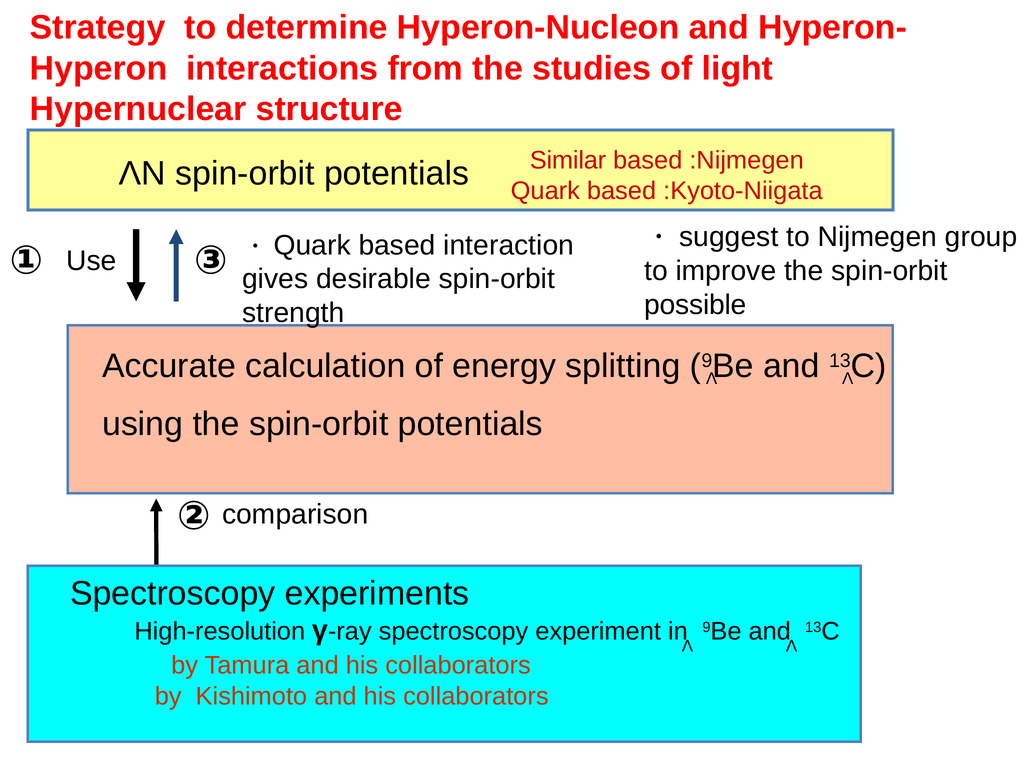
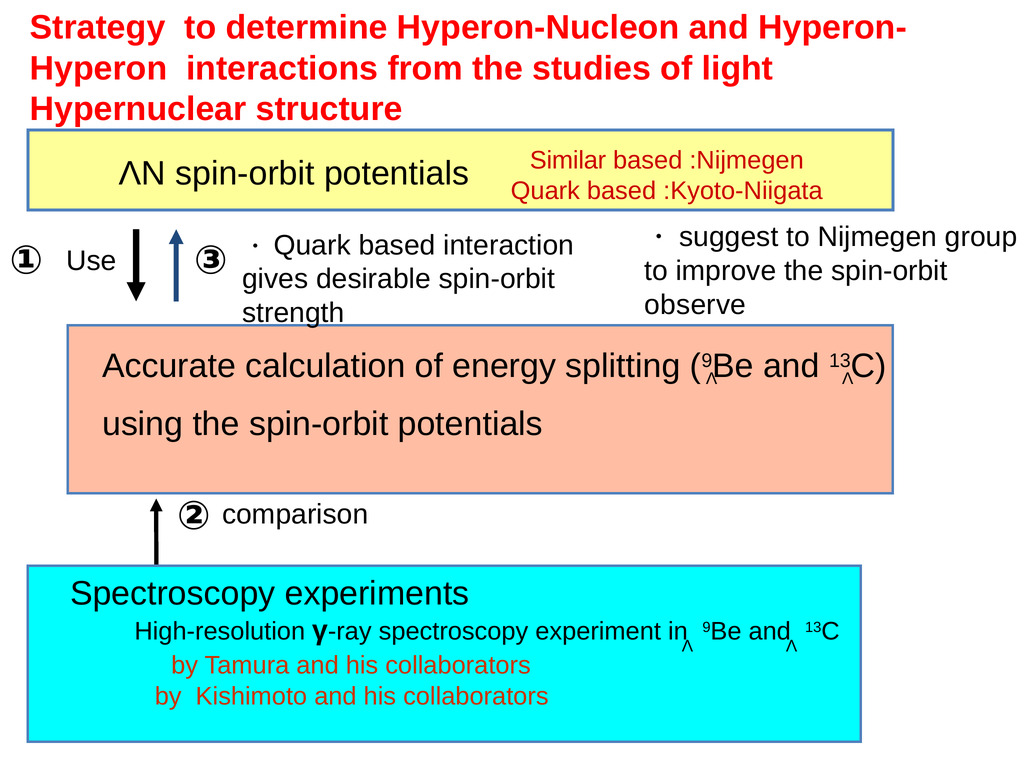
possible: possible -> observe
